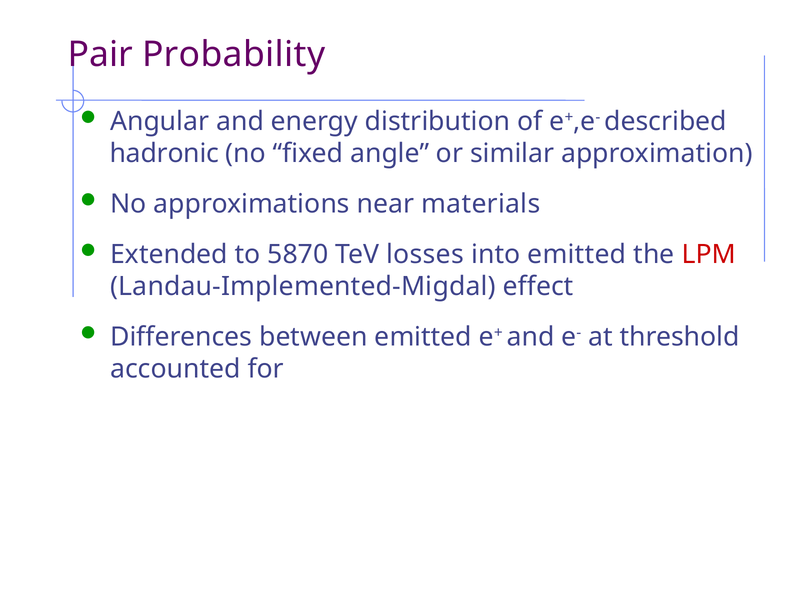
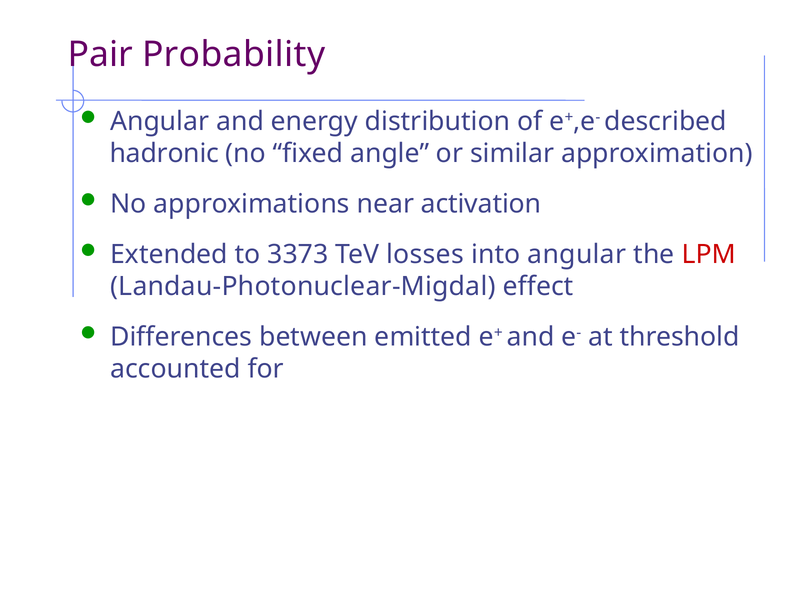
materials: materials -> activation
5870: 5870 -> 3373
into emitted: emitted -> angular
Landau-Implemented-Migdal: Landau-Implemented-Migdal -> Landau-Photonuclear-Migdal
